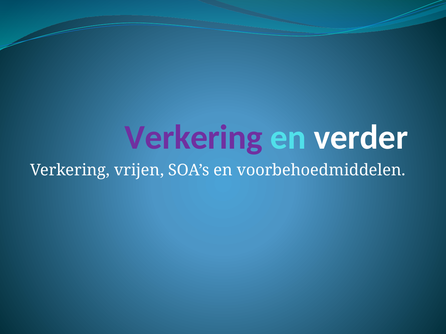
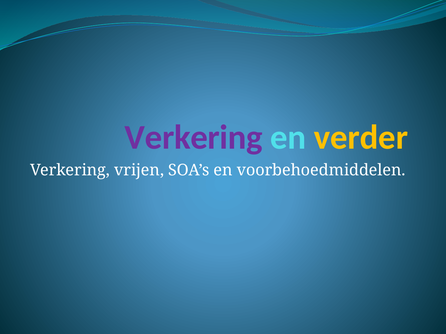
verder colour: white -> yellow
